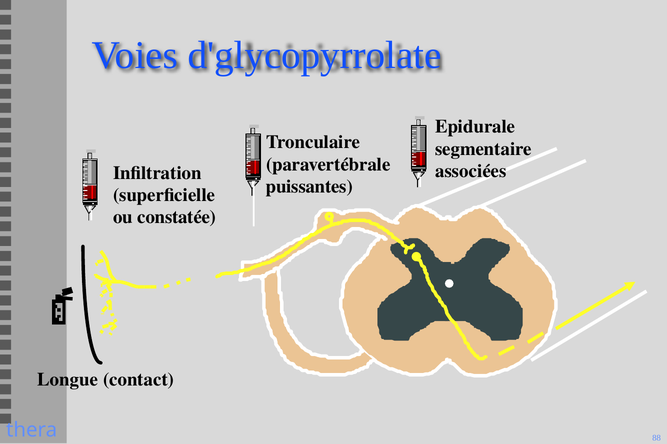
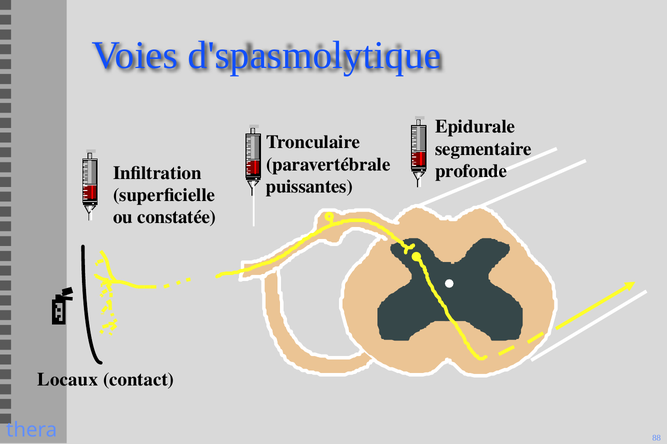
d'glycopyrrolate: d'glycopyrrolate -> d'spasmolytique
associées: associées -> profonde
Longue: Longue -> Locaux
